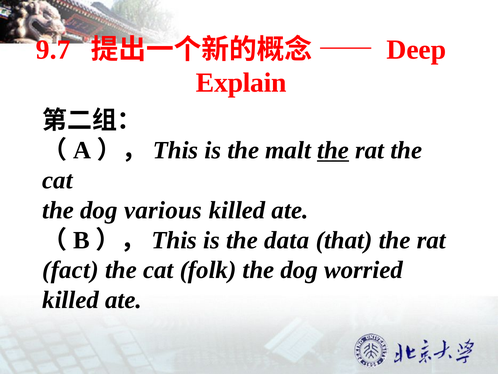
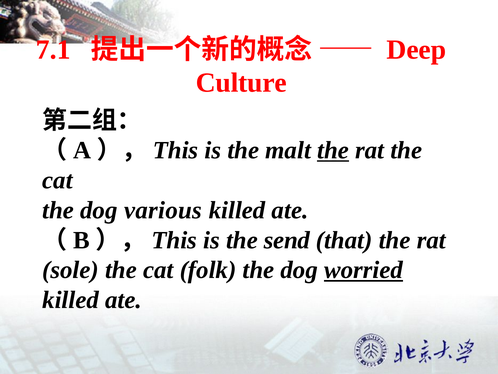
9.7: 9.7 -> 7.1
Explain: Explain -> Culture
data: data -> send
fact: fact -> sole
worried underline: none -> present
